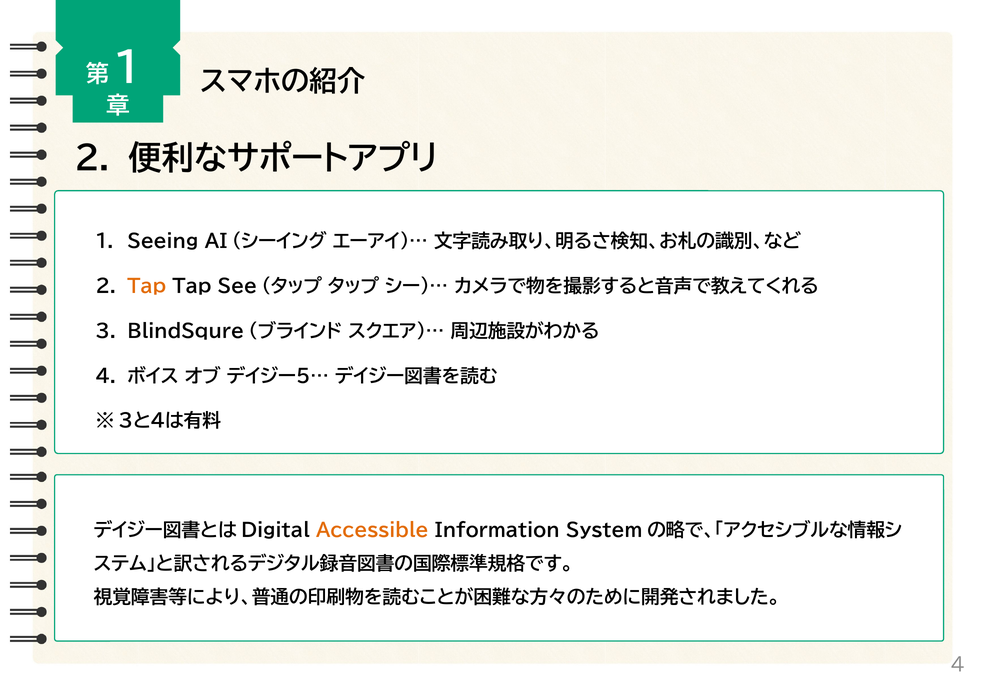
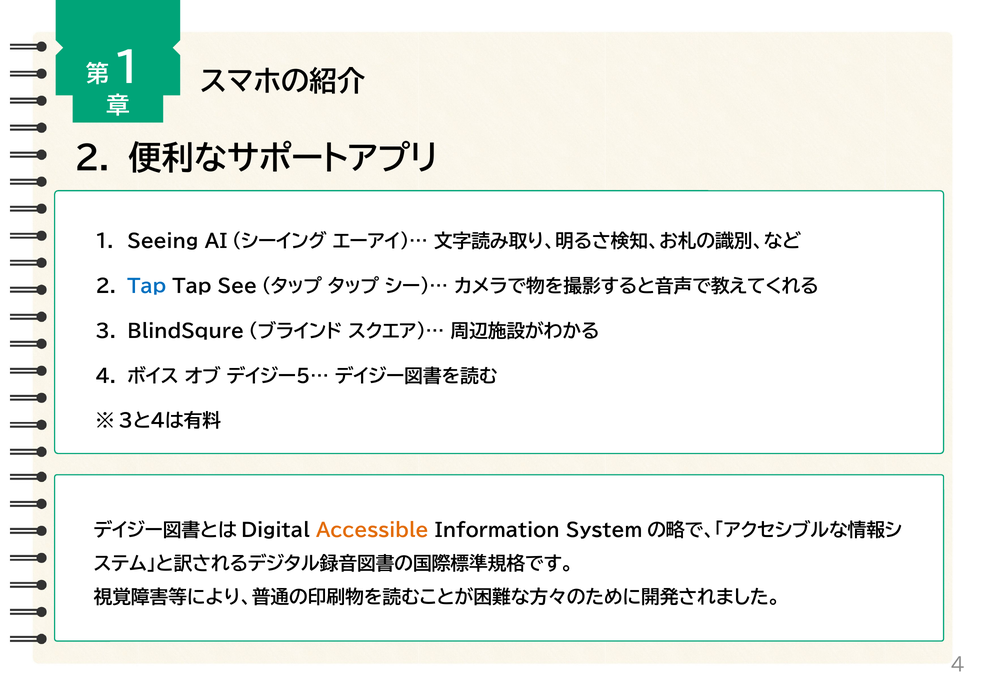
Tap at (147, 287) colour: orange -> blue
